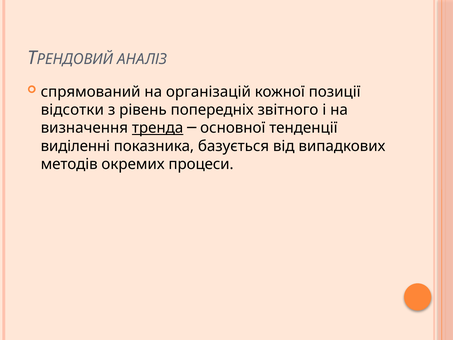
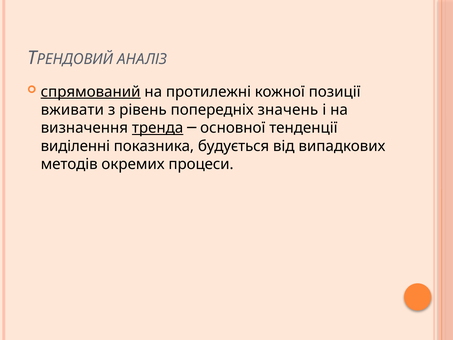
спрямований underline: none -> present
організацій: організацій -> протилежні
відсотки: відсотки -> вживати
звітного: звітного -> значень
базується: базується -> будується
